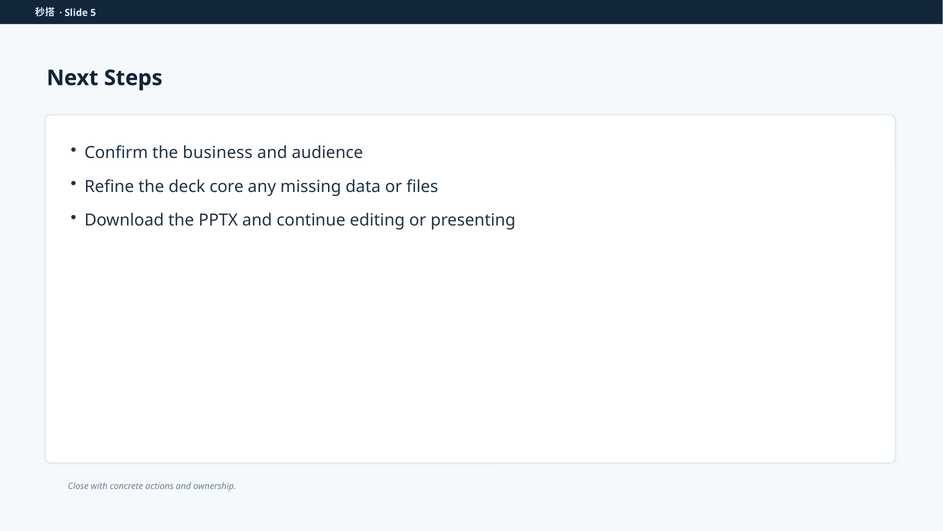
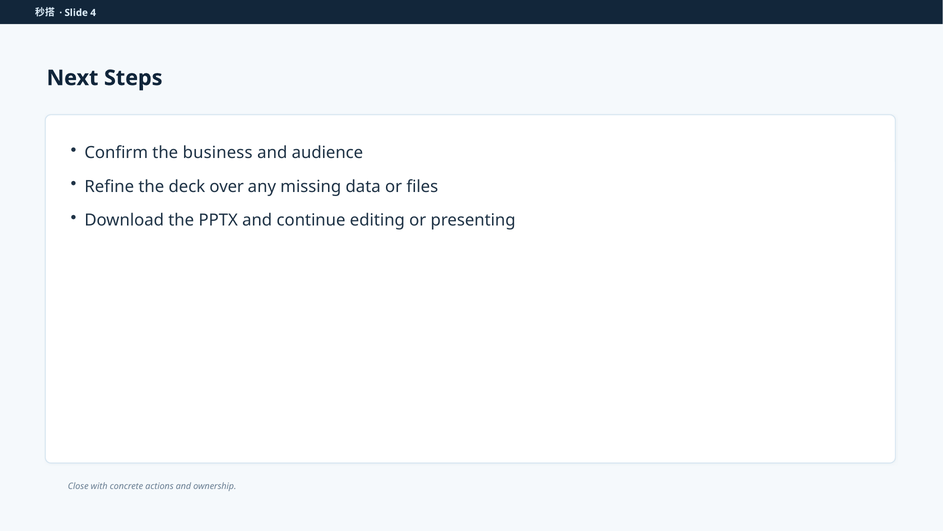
5: 5 -> 4
core: core -> over
